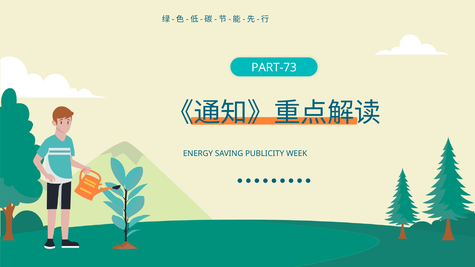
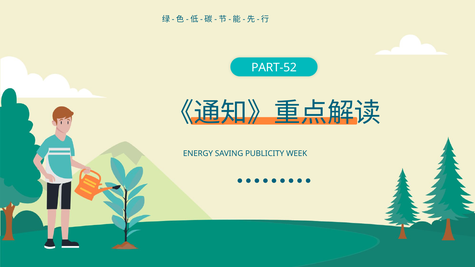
PART-73: PART-73 -> PART-52
